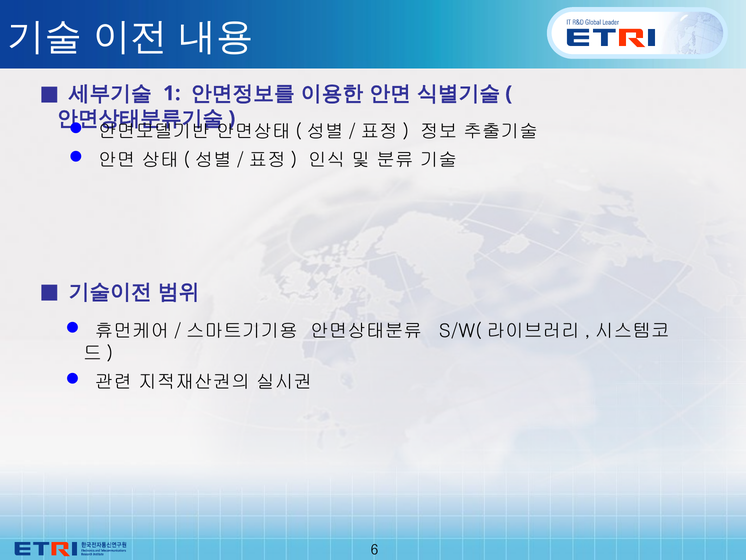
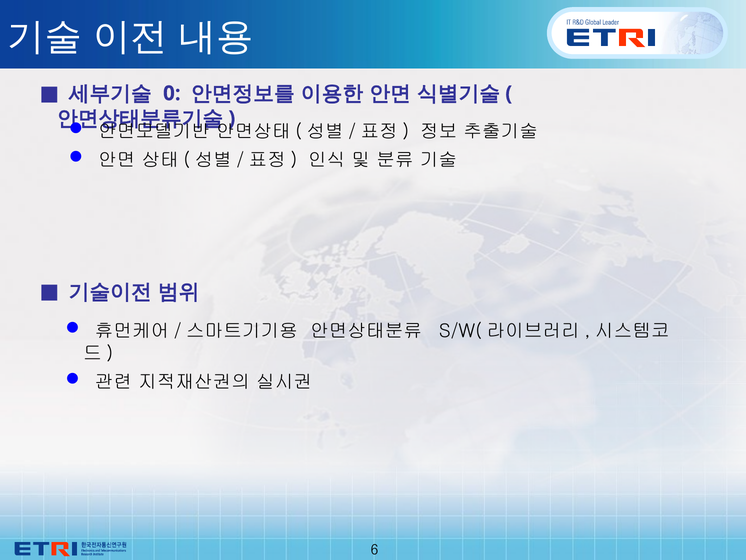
1: 1 -> 0
